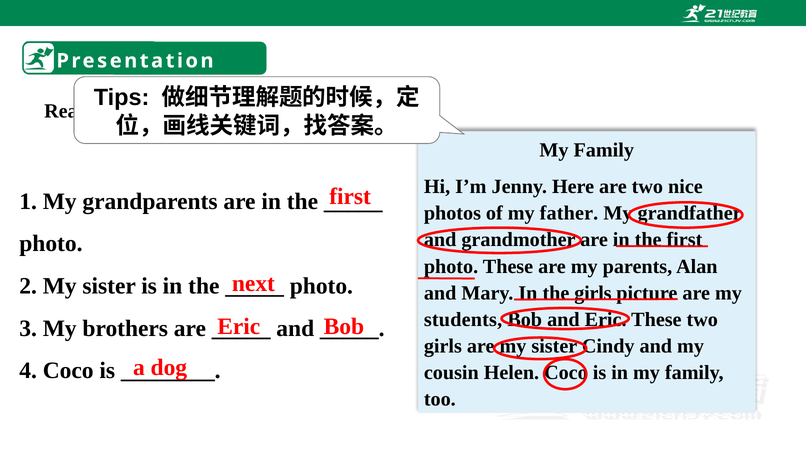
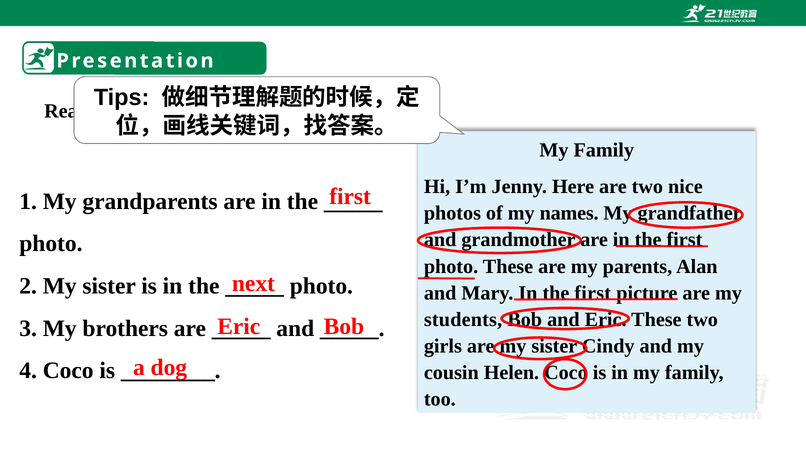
father: father -> names
Mary In the girls: girls -> first
